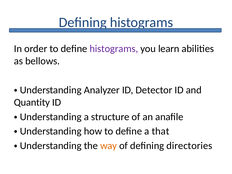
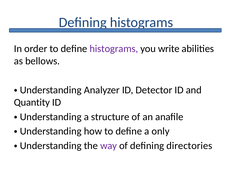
learn: learn -> write
that: that -> only
way colour: orange -> purple
